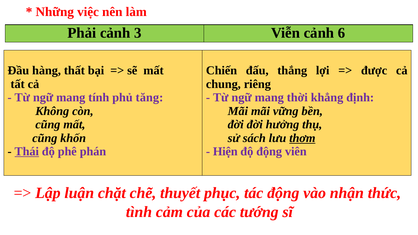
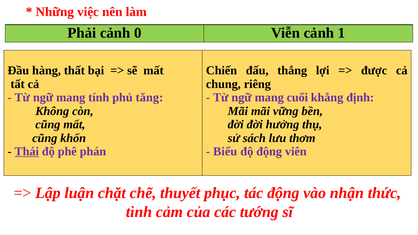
3: 3 -> 0
6: 6 -> 1
thời: thời -> cuối
thơm underline: present -> none
Hiện: Hiện -> Biểu
